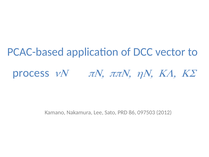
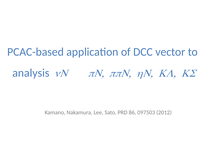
process: process -> analysis
